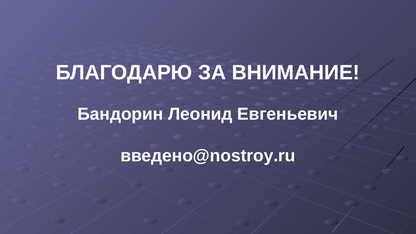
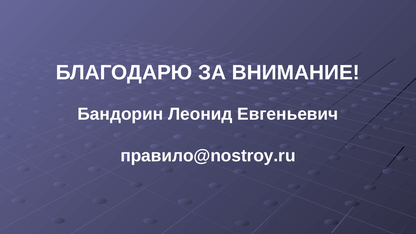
введено@nostroy.ru: введено@nostroy.ru -> правило@nostroy.ru
